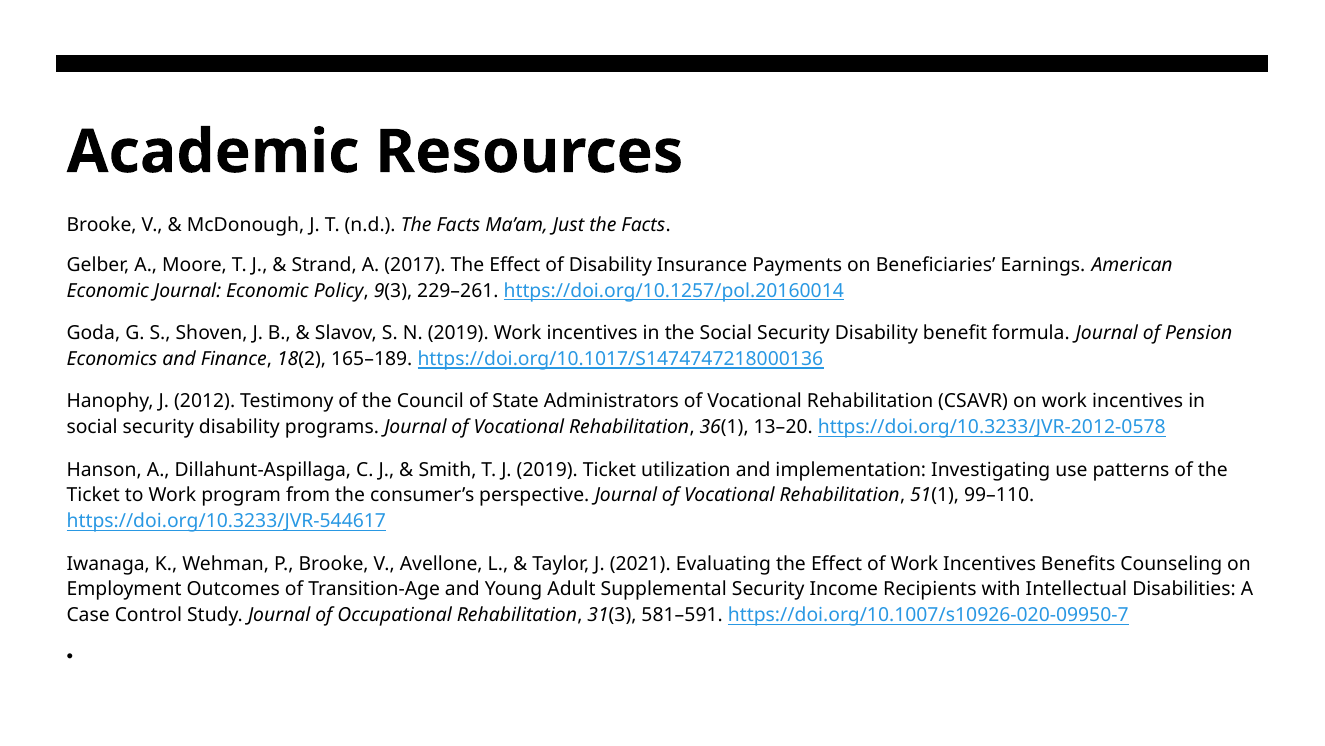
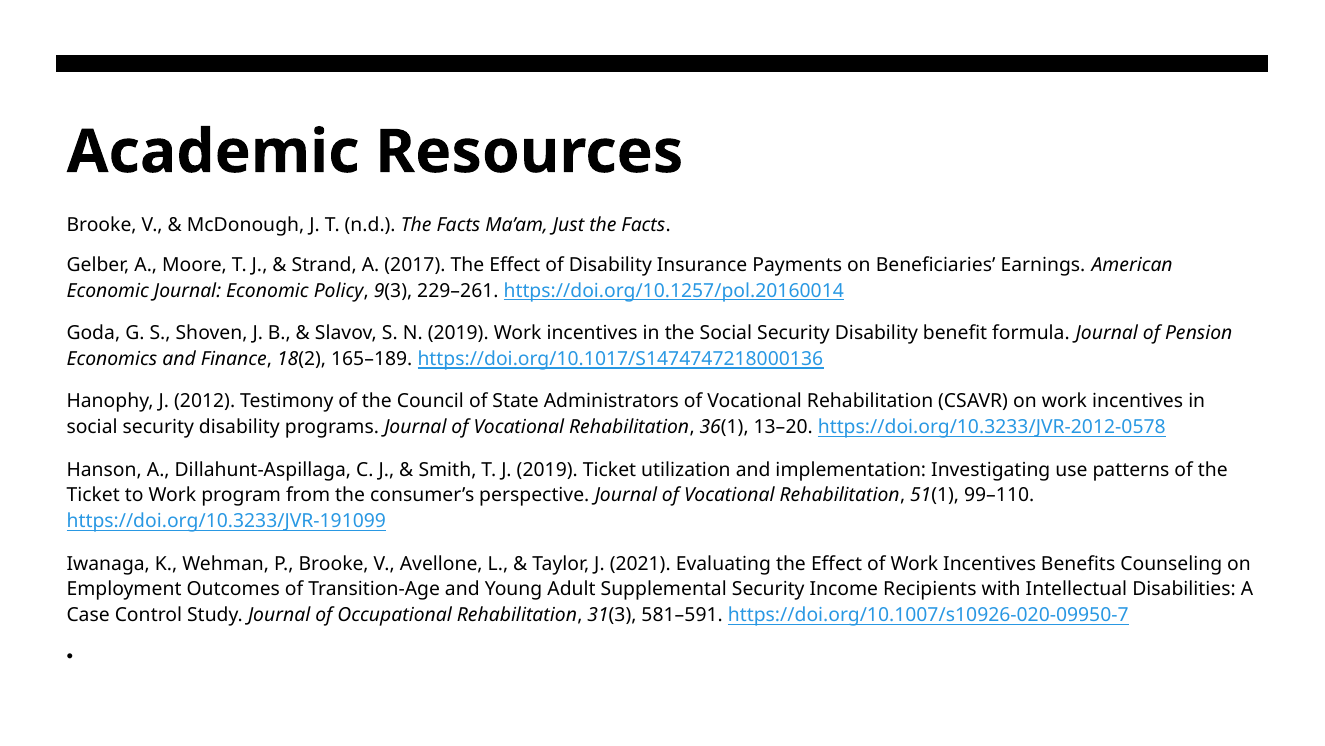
https://doi.org/10.3233/JVR-544617: https://doi.org/10.3233/JVR-544617 -> https://doi.org/10.3233/JVR-191099
